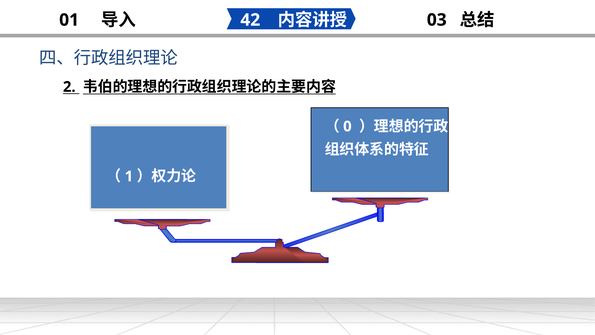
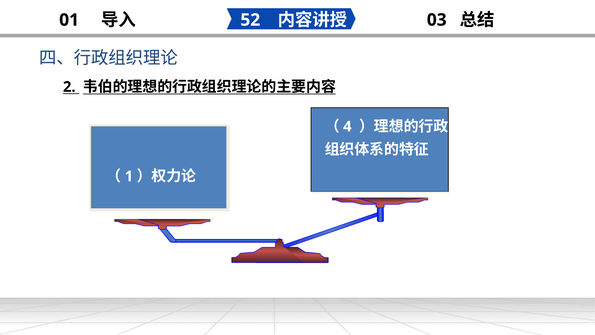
42: 42 -> 52
0: 0 -> 4
